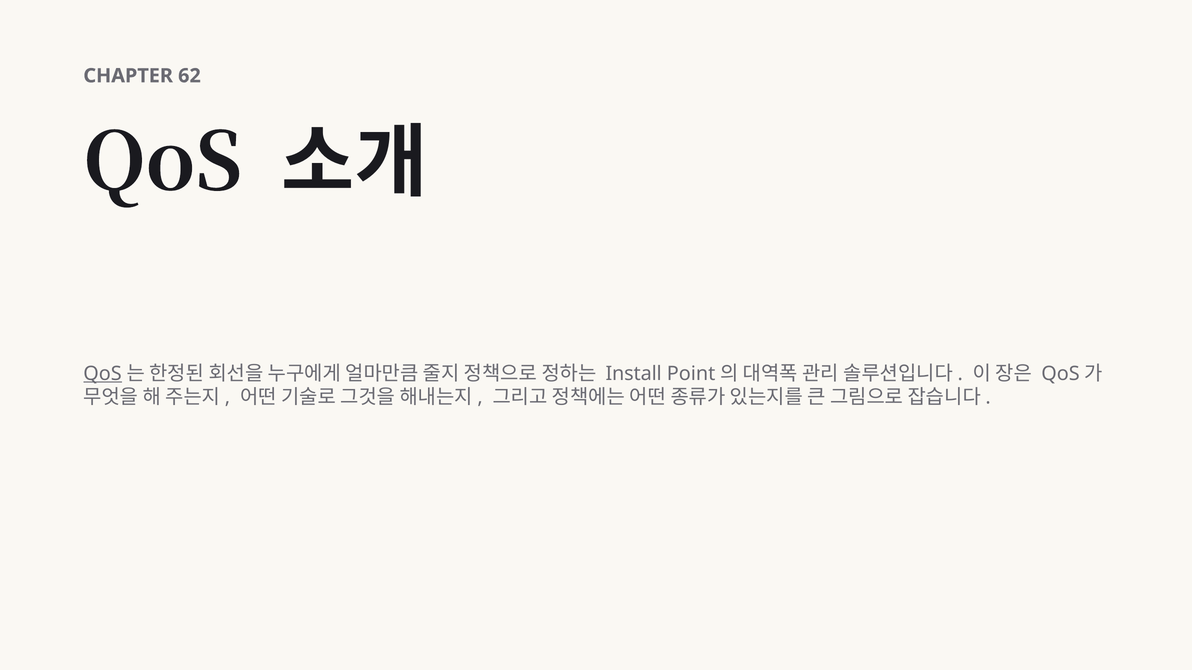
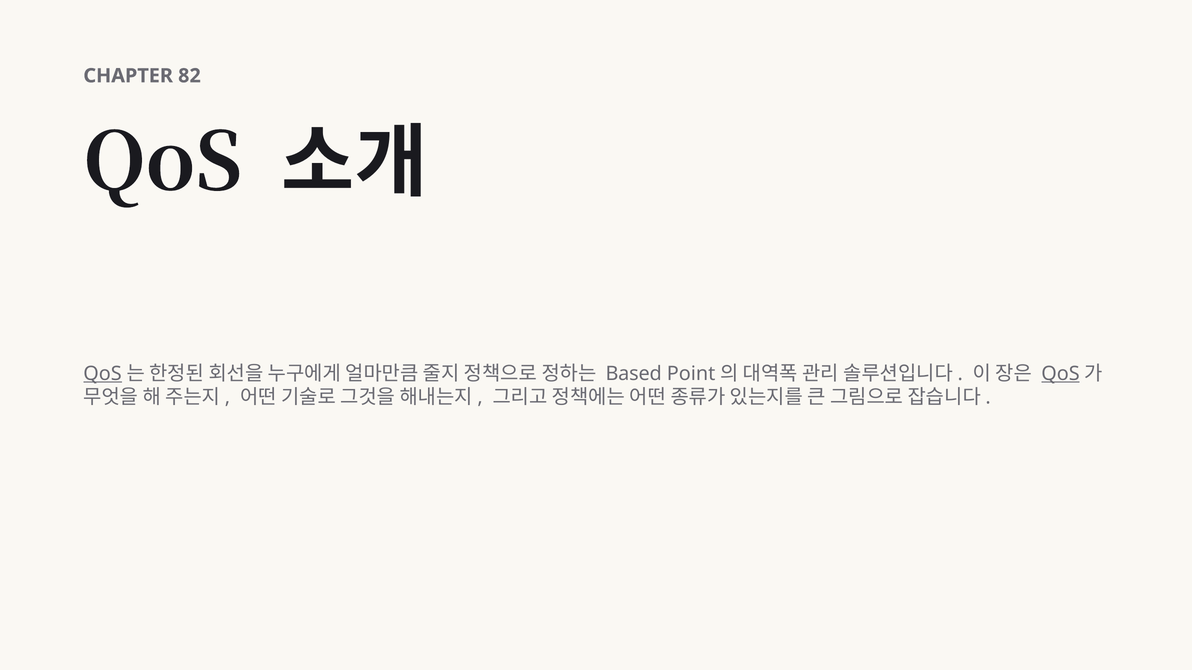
62: 62 -> 82
Install: Install -> Based
QoS at (1060, 374) underline: none -> present
